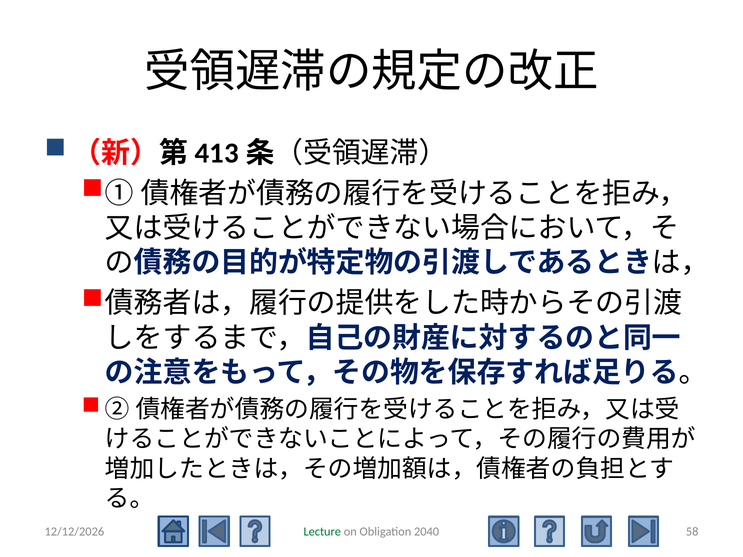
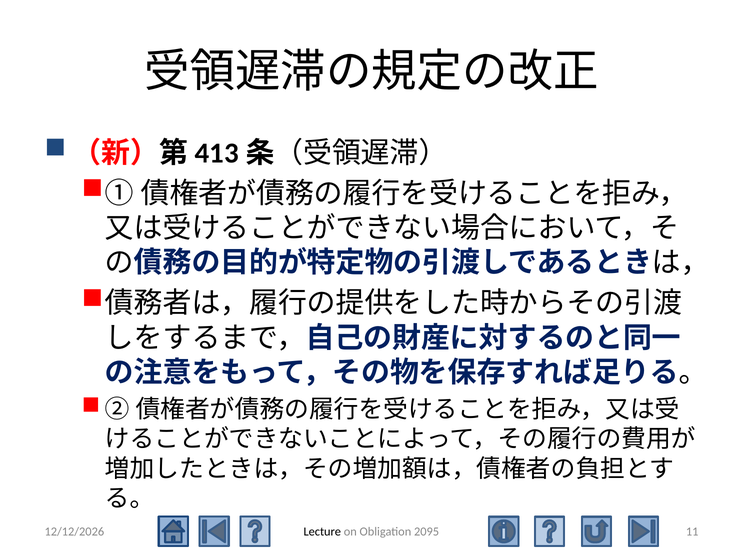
Lecture colour: green -> black
2040: 2040 -> 2095
58: 58 -> 11
